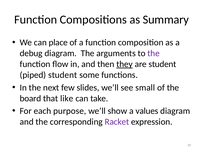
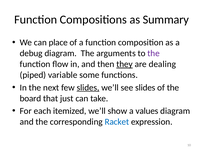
are student: student -> dealing
piped student: student -> variable
slides at (88, 88) underline: none -> present
see small: small -> slides
like: like -> just
purpose: purpose -> itemized
Racket colour: purple -> blue
